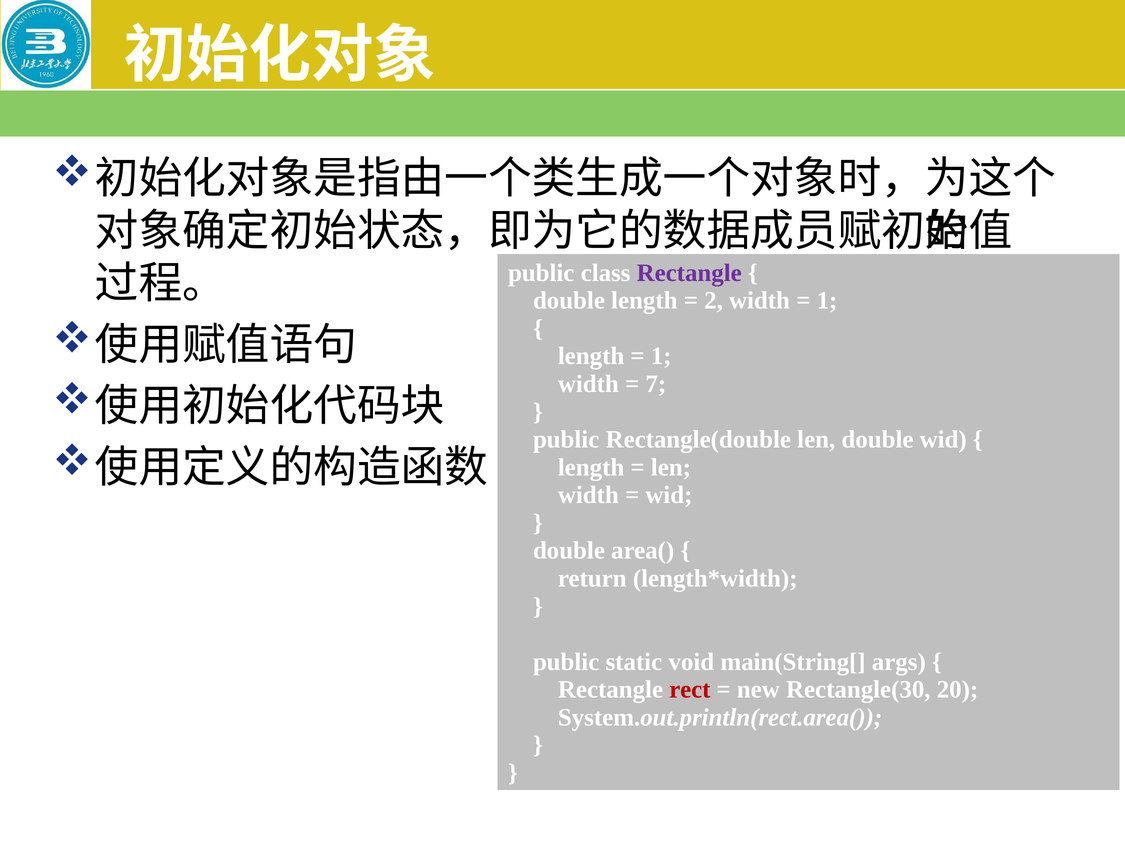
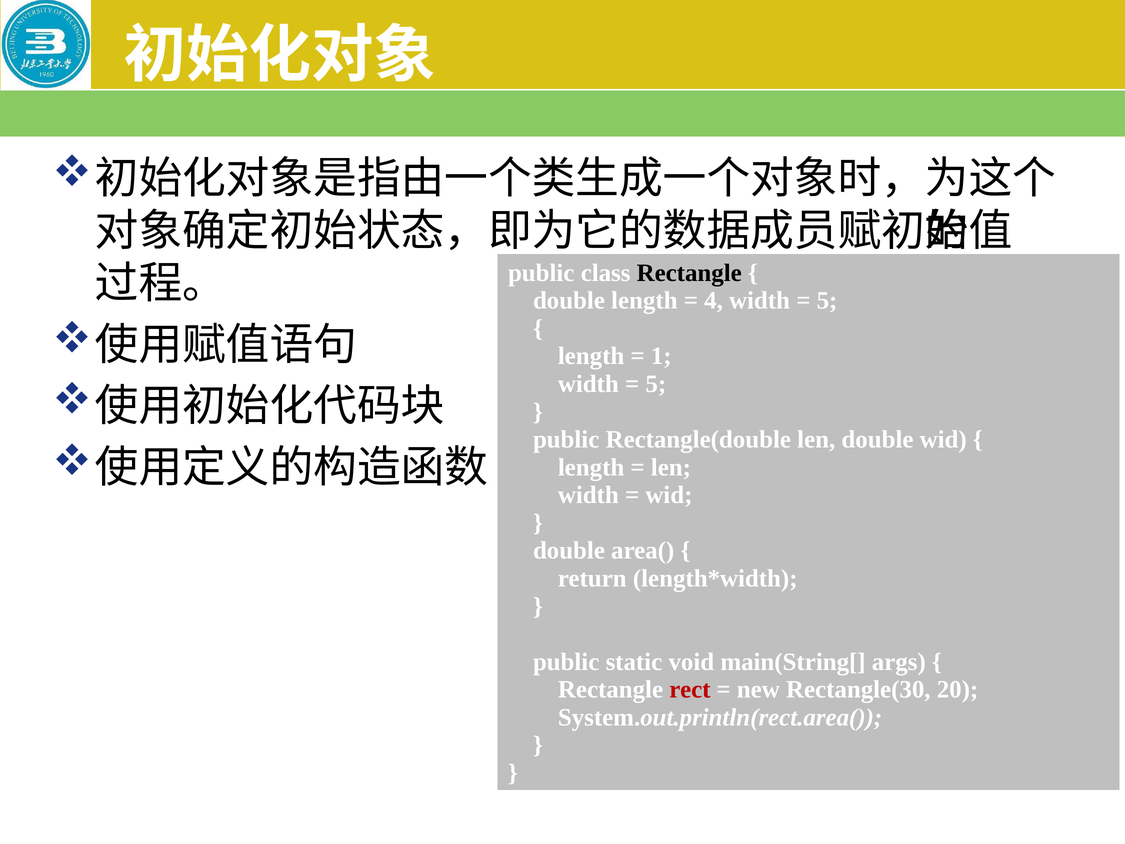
Rectangle at (689, 273) colour: purple -> black
2: 2 -> 4
1 at (827, 301): 1 -> 5
7 at (656, 384): 7 -> 5
